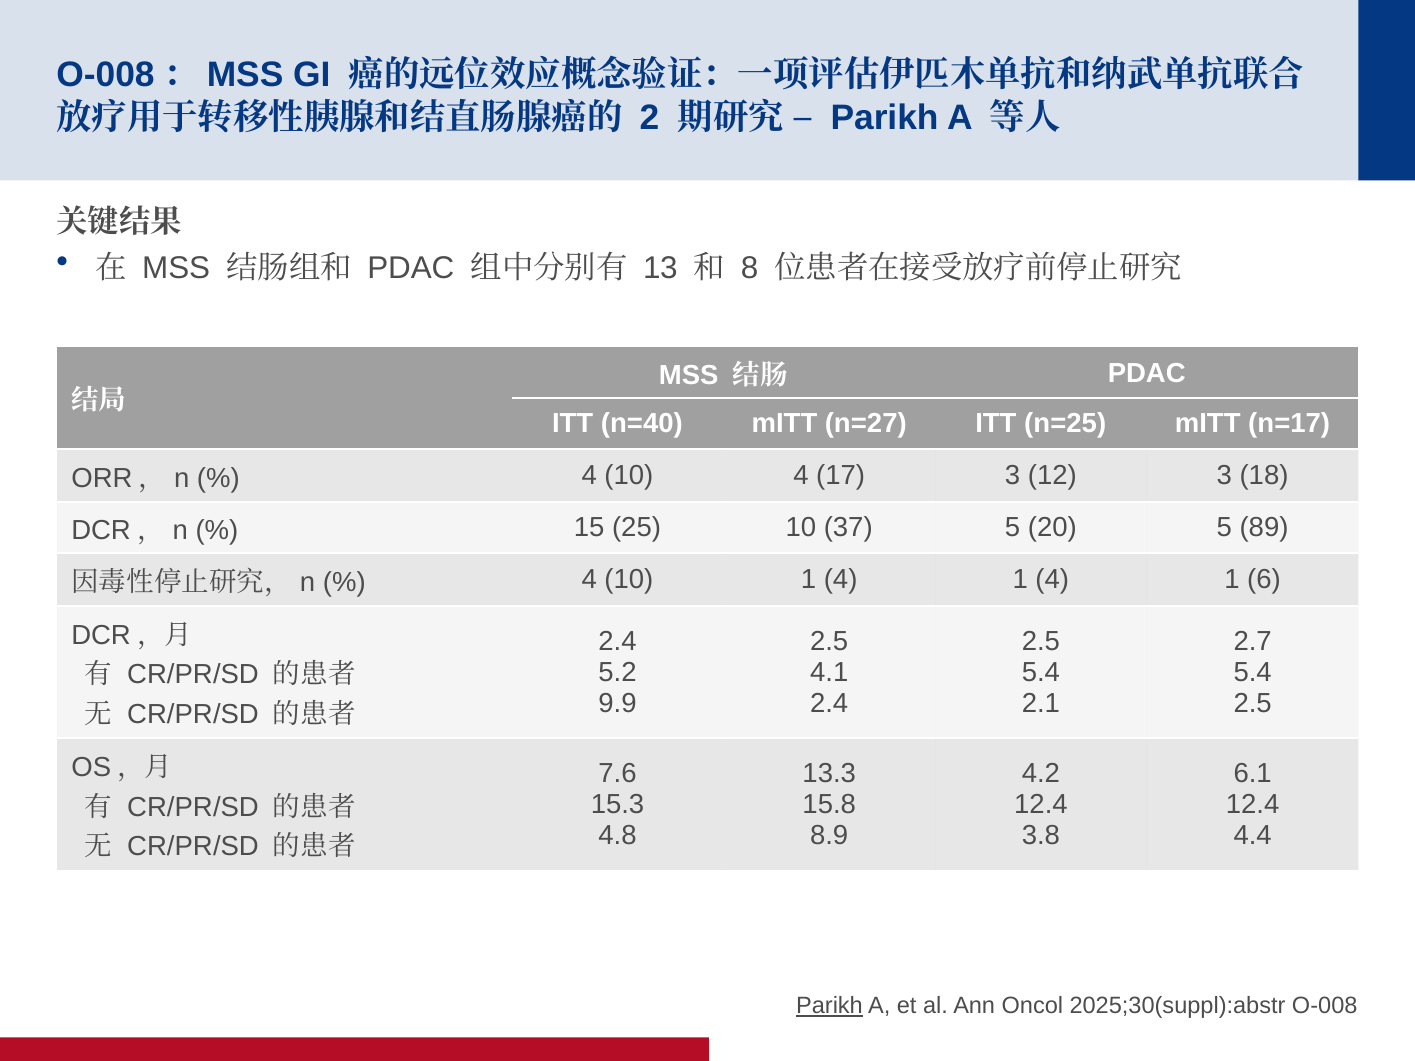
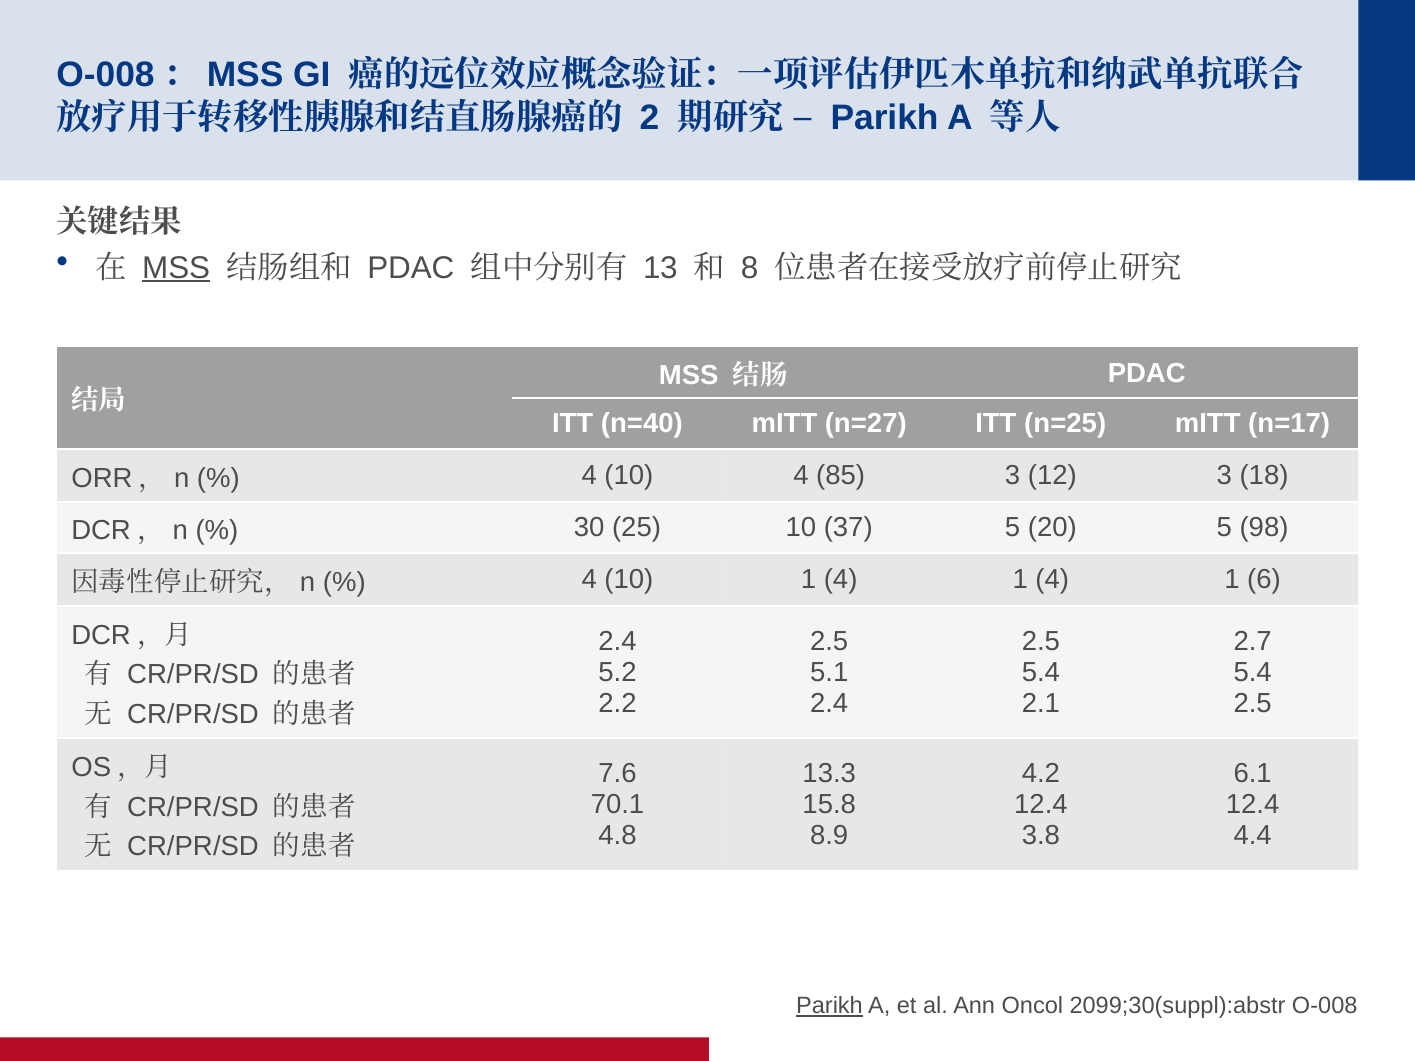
MSS at (176, 268) underline: none -> present
17: 17 -> 85
15: 15 -> 30
89: 89 -> 98
4.1: 4.1 -> 5.1
9.9: 9.9 -> 2.2
15.3: 15.3 -> 70.1
2025;30(suppl):abstr: 2025;30(suppl):abstr -> 2099;30(suppl):abstr
